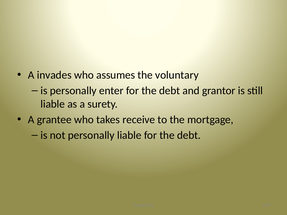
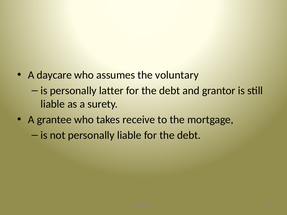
invades: invades -> daycare
enter: enter -> latter
